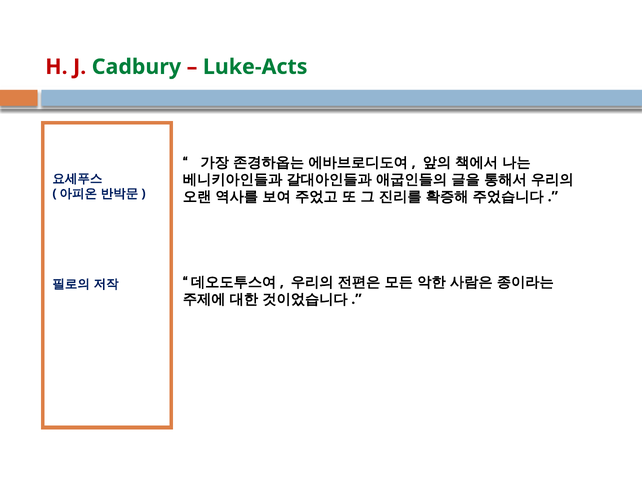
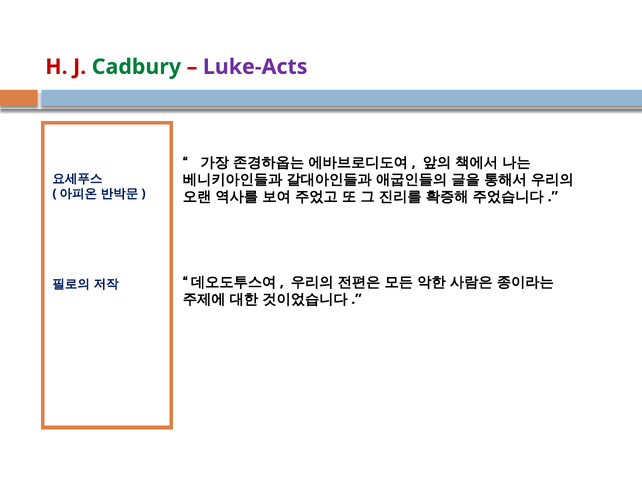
Luke-Acts colour: green -> purple
